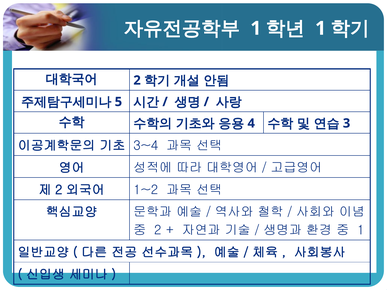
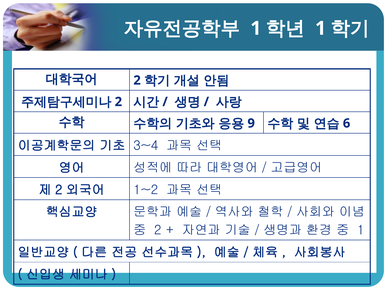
5 at (118, 102): 5 -> 2
4: 4 -> 9
3: 3 -> 6
